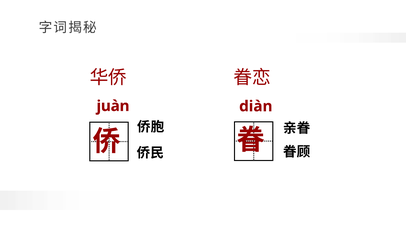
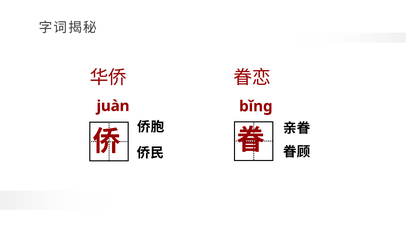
diàn: diàn -> bǐng
